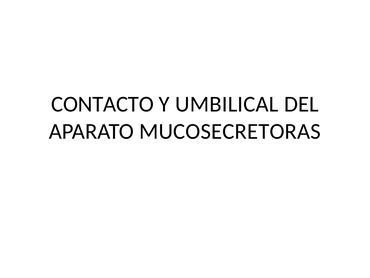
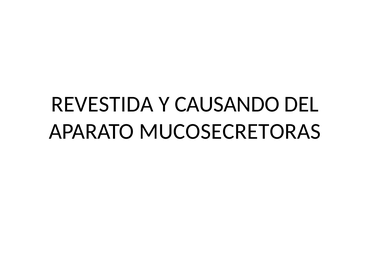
CONTACTO: CONTACTO -> REVESTIDA
UMBILICAL: UMBILICAL -> CAUSANDO
